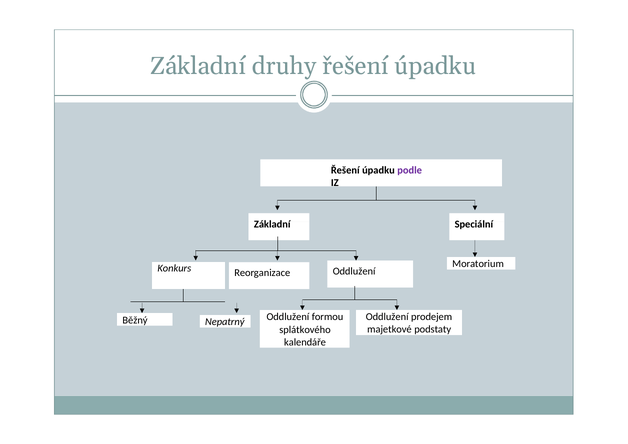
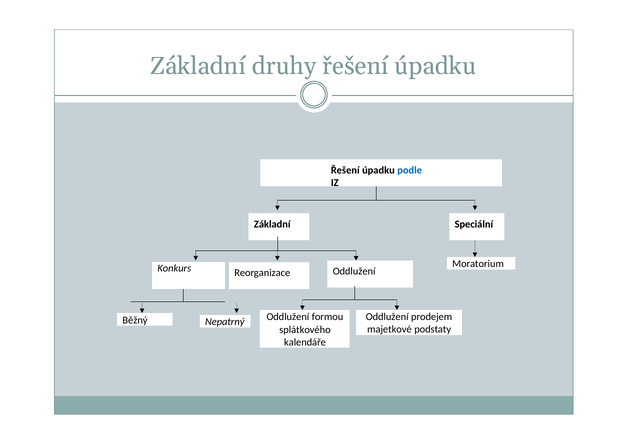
podle colour: purple -> blue
